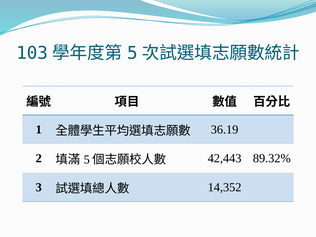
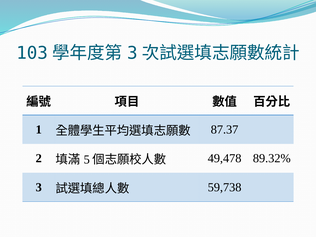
5 at (133, 53): 5 -> 3
36.19: 36.19 -> 87.37
42,443: 42,443 -> 49,478
14,352: 14,352 -> 59,738
